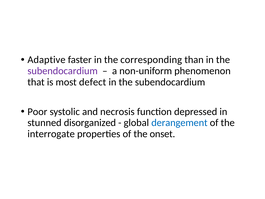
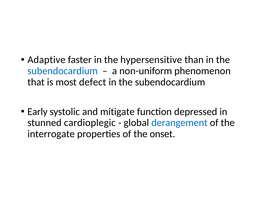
corresponding: corresponding -> hypersensitive
subendocardium at (63, 71) colour: purple -> blue
Poor: Poor -> Early
necrosis: necrosis -> mitigate
disorganized: disorganized -> cardioplegic
